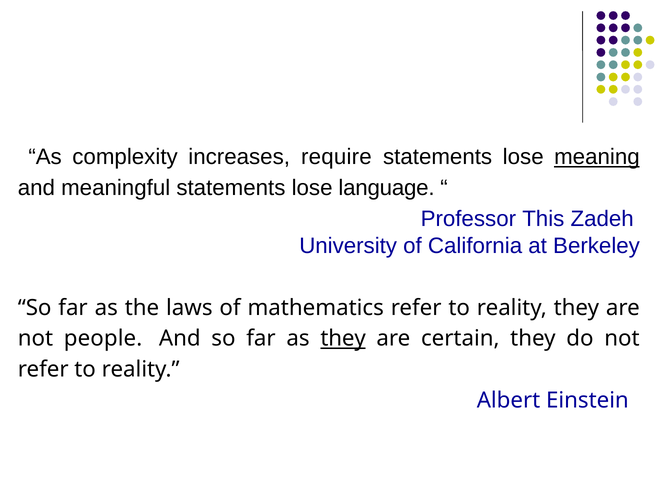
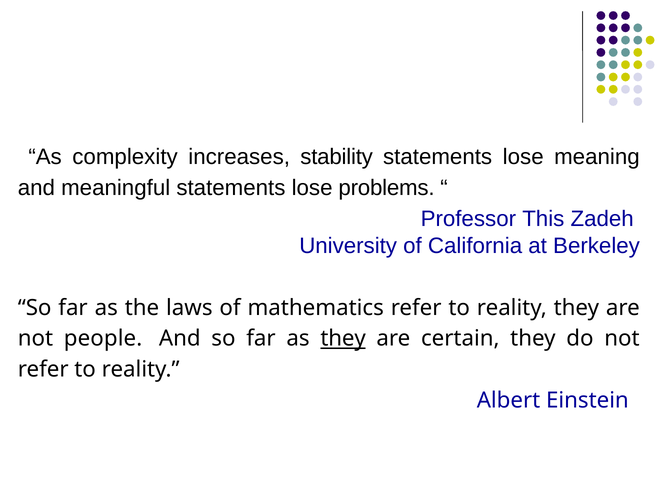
require: require -> stability
meaning underline: present -> none
language: language -> problems
